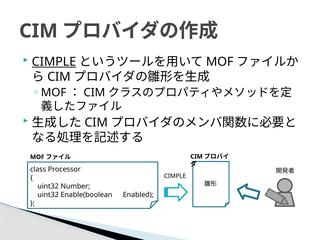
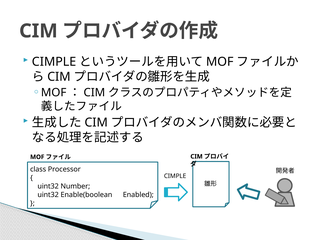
CIMPLE at (54, 62) underline: present -> none
